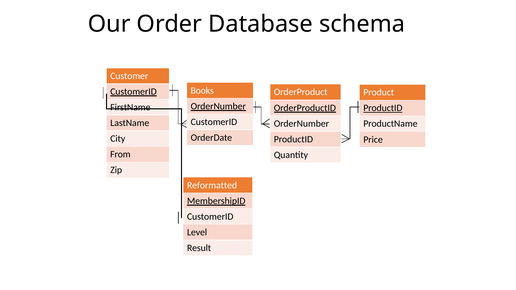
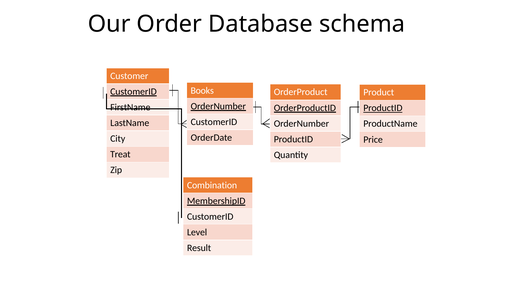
From: From -> Treat
Reformatted: Reformatted -> Combination
